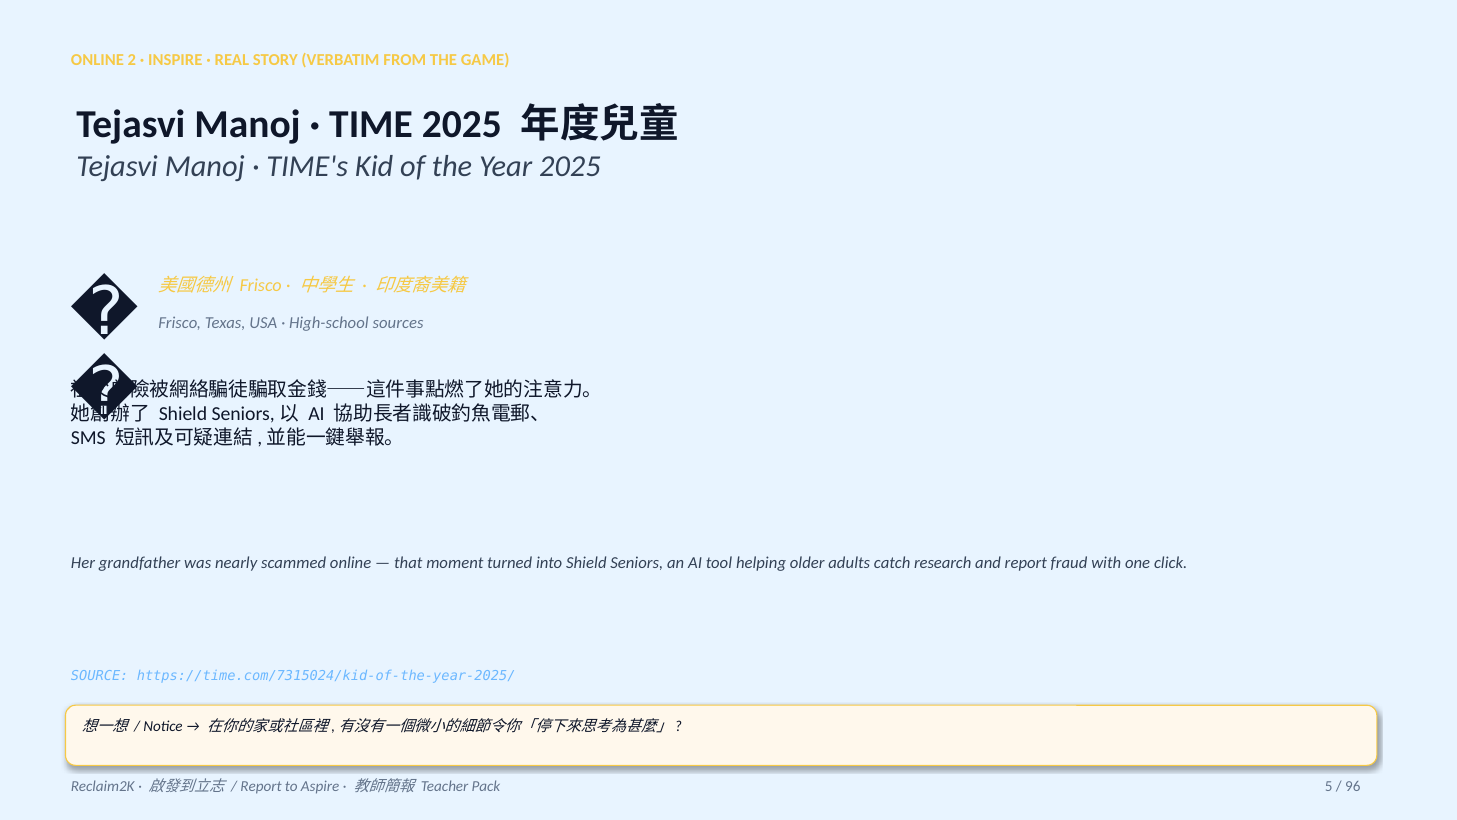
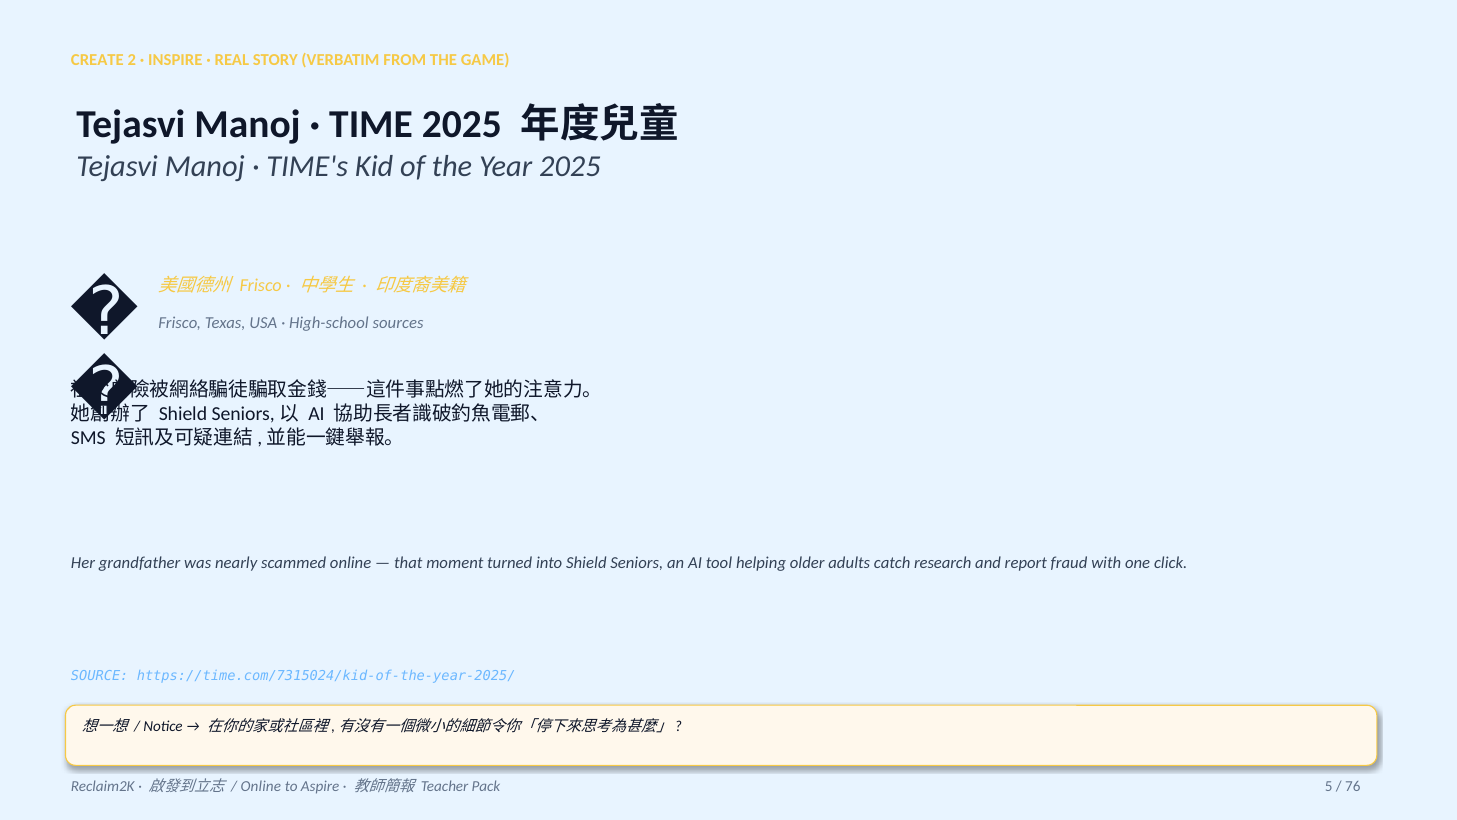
ONLINE at (97, 60): ONLINE -> CREATE
Report at (261, 786): Report -> Online
96: 96 -> 76
